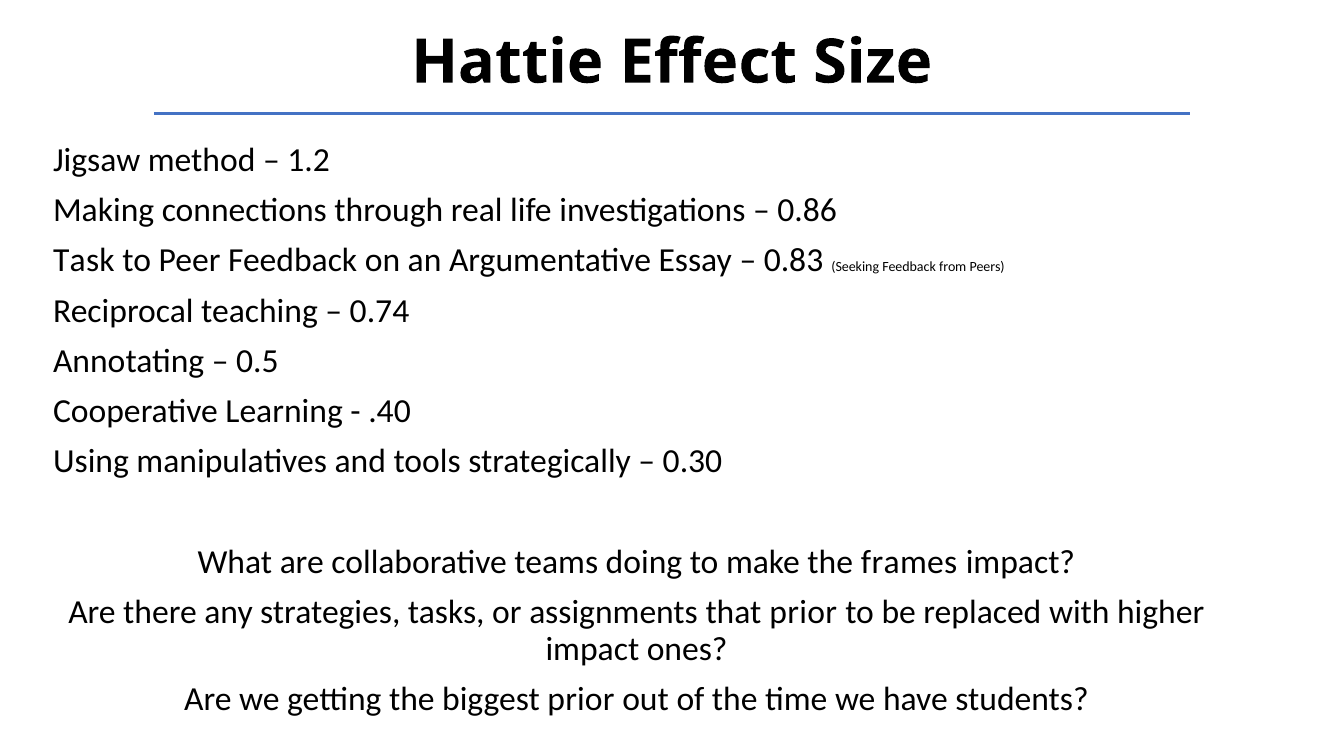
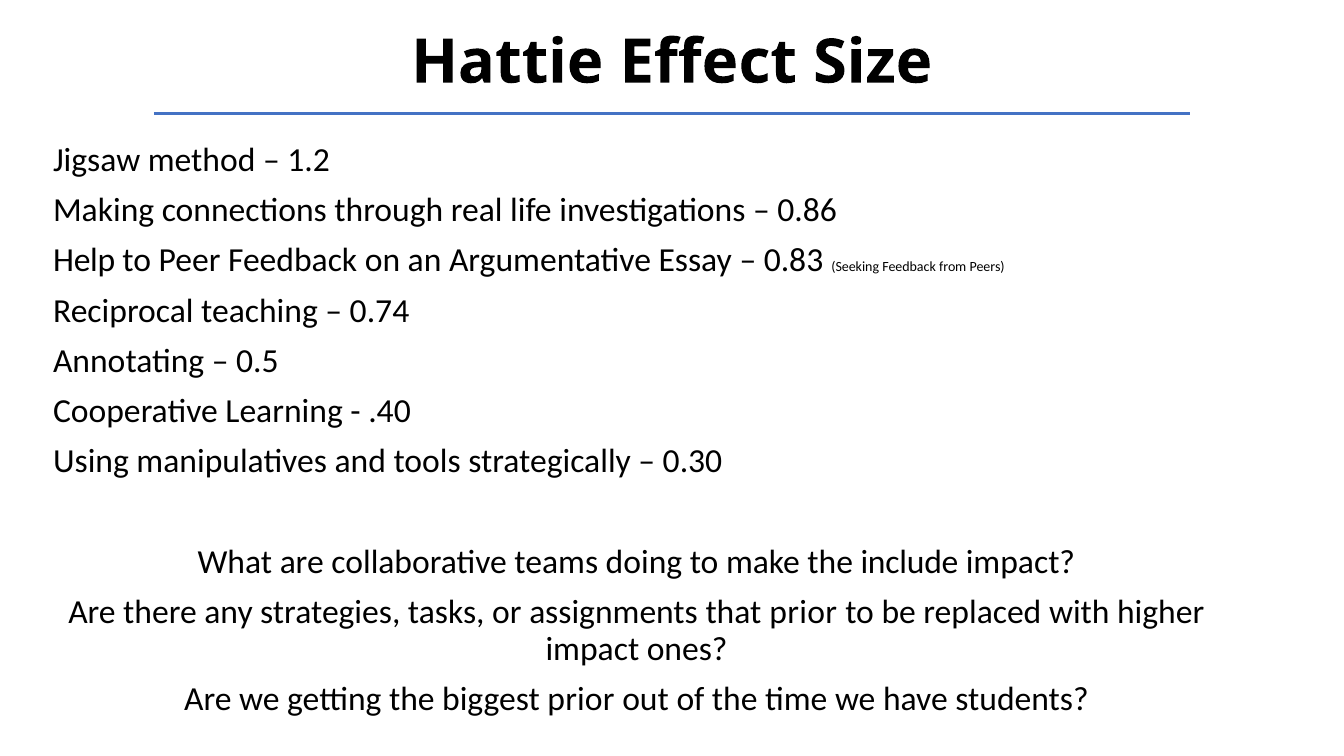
Task: Task -> Help
frames: frames -> include
